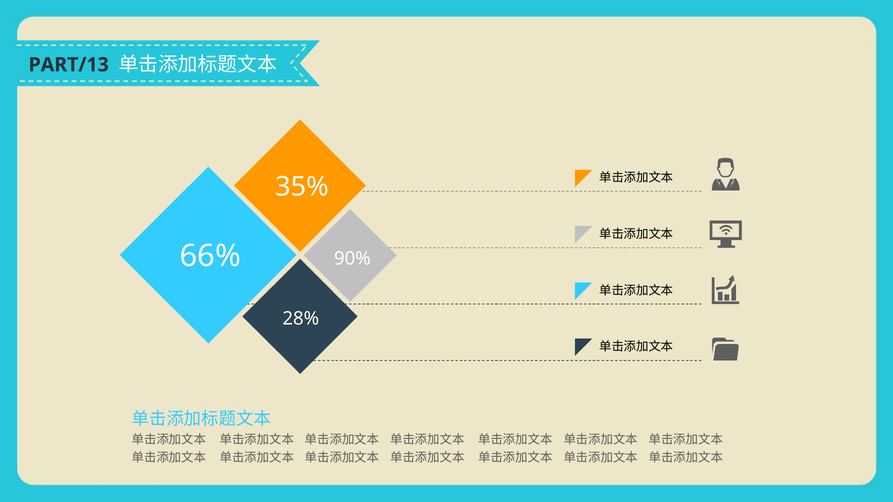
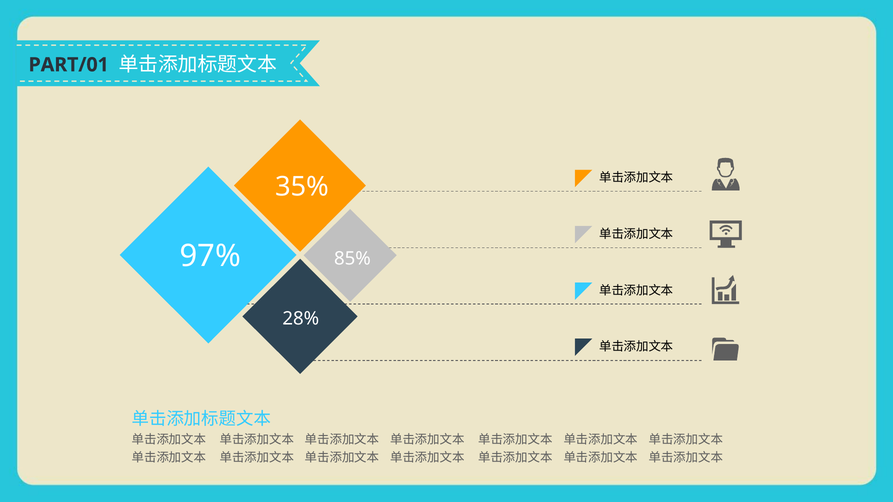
PART/13: PART/13 -> PART/01
66%: 66% -> 97%
90%: 90% -> 85%
